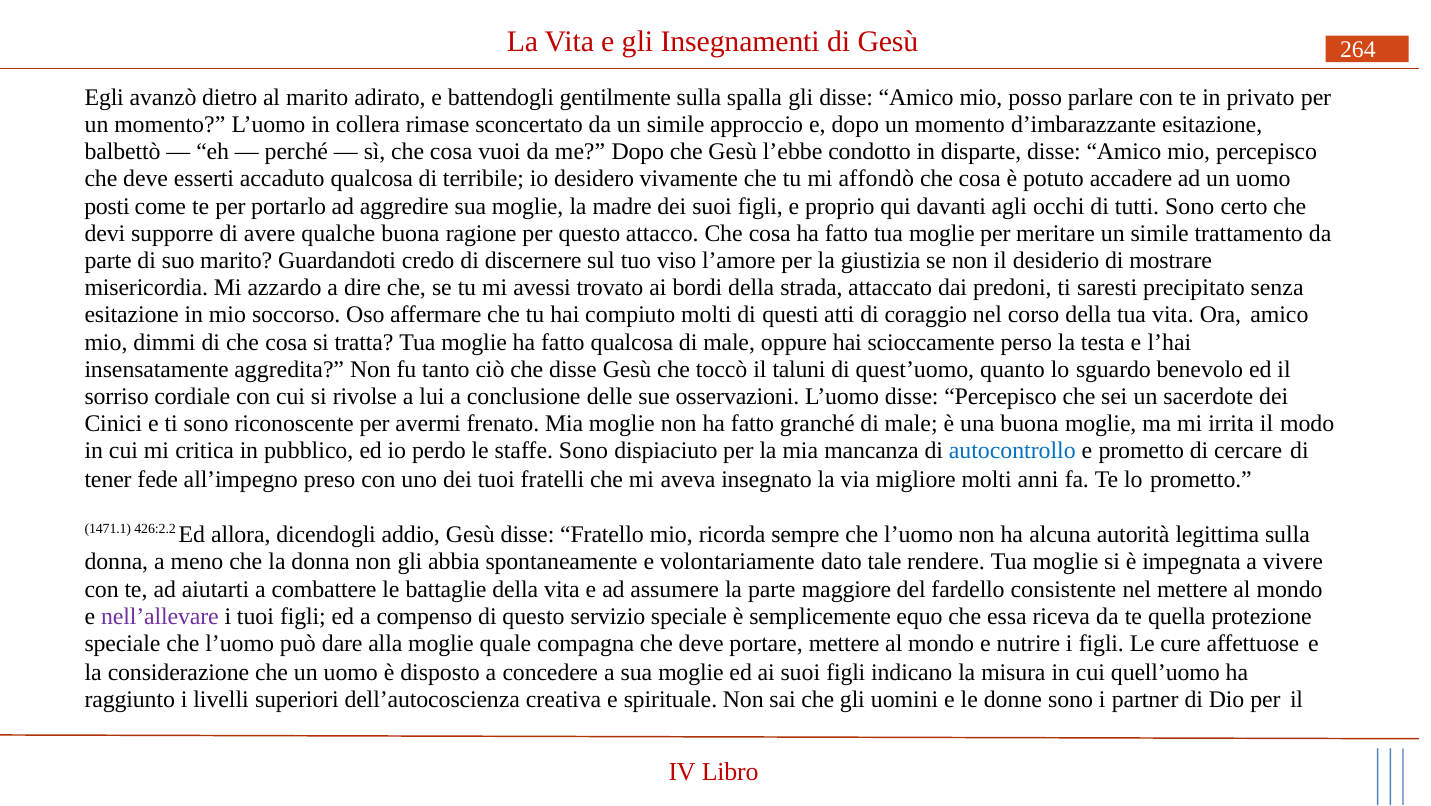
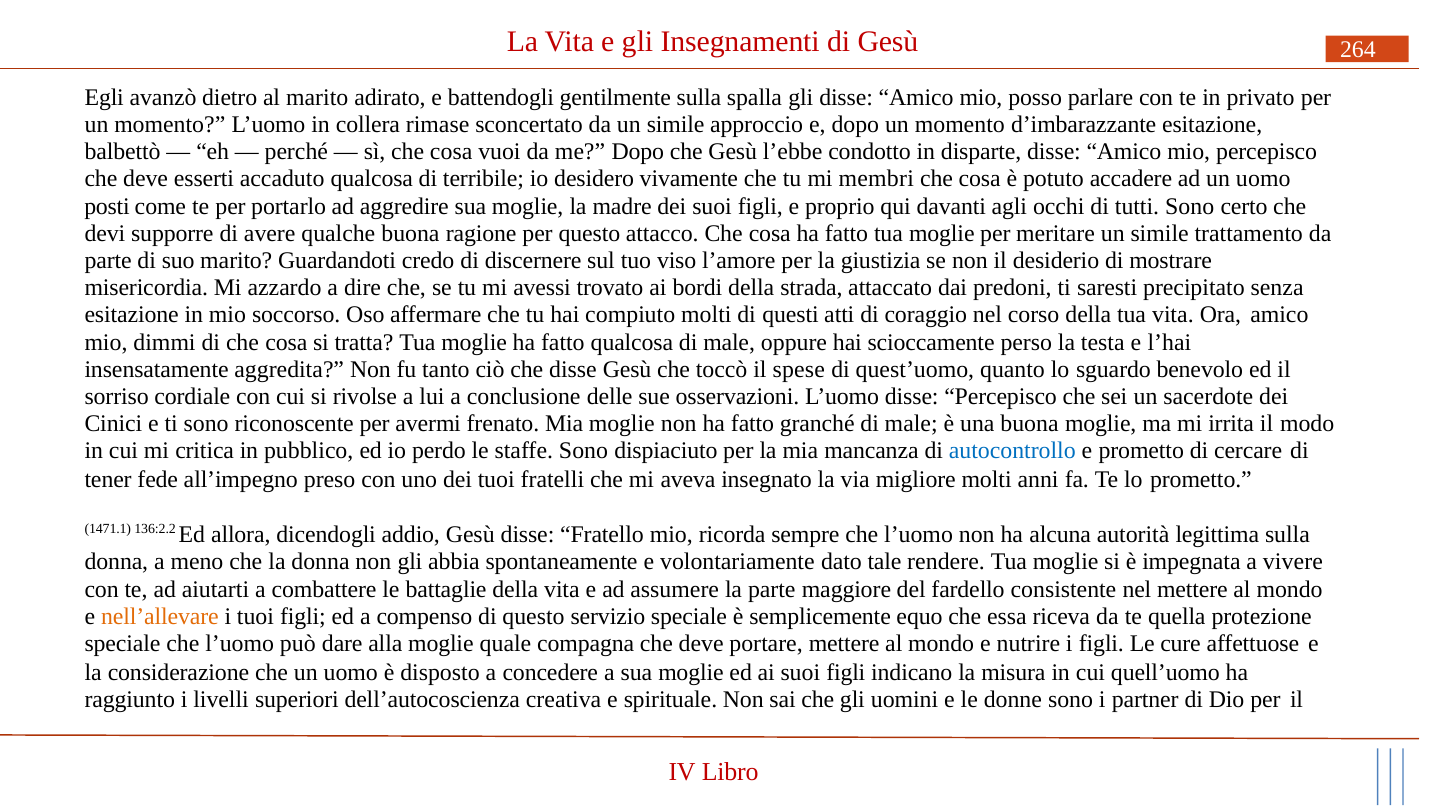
affondò: affondò -> membri
taluni: taluni -> spese
426:2.2: 426:2.2 -> 136:2.2
nell’allevare colour: purple -> orange
